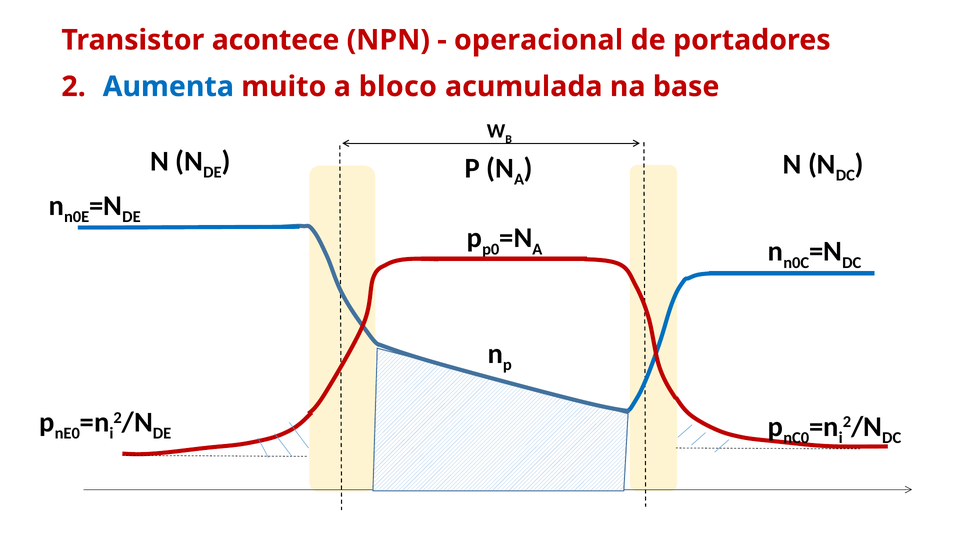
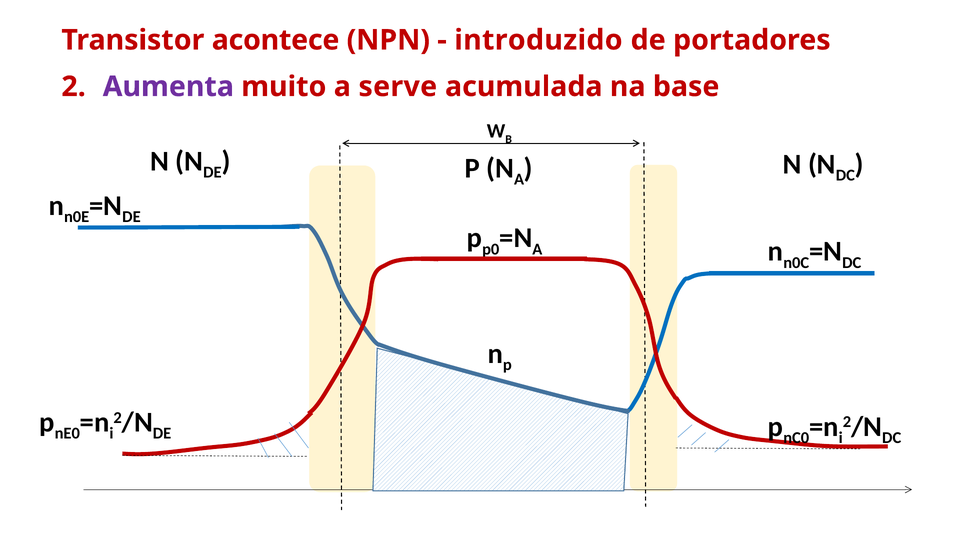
operacional: operacional -> introduzido
Aumenta colour: blue -> purple
bloco: bloco -> serve
